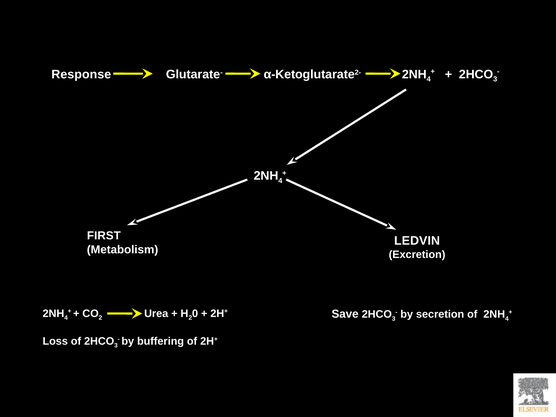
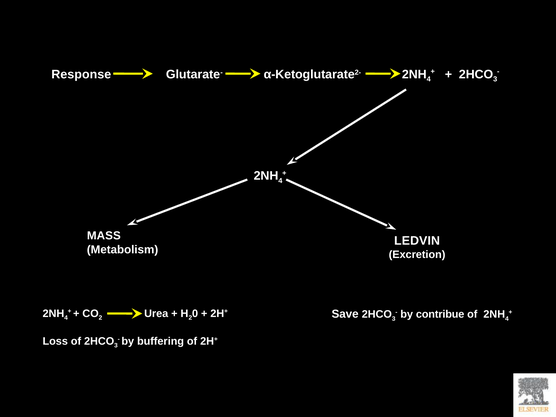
FIRST: FIRST -> MASS
secretion: secretion -> contribue
